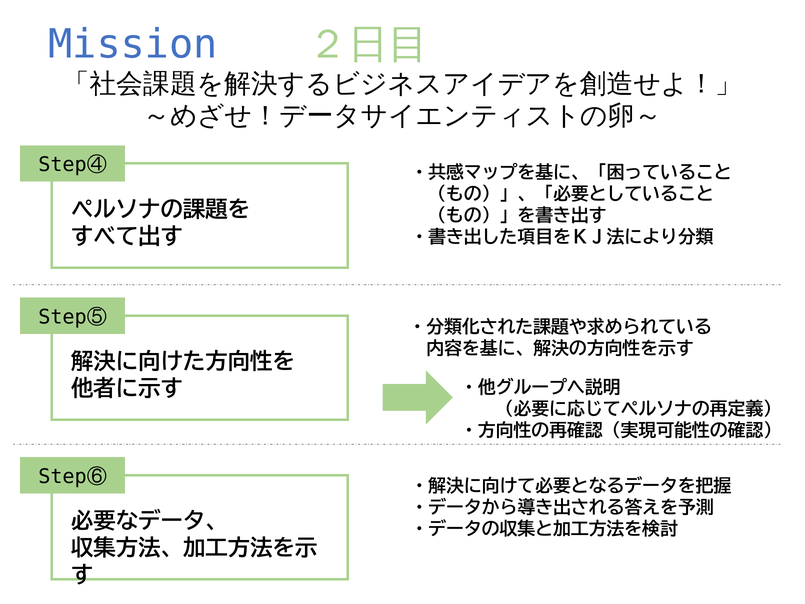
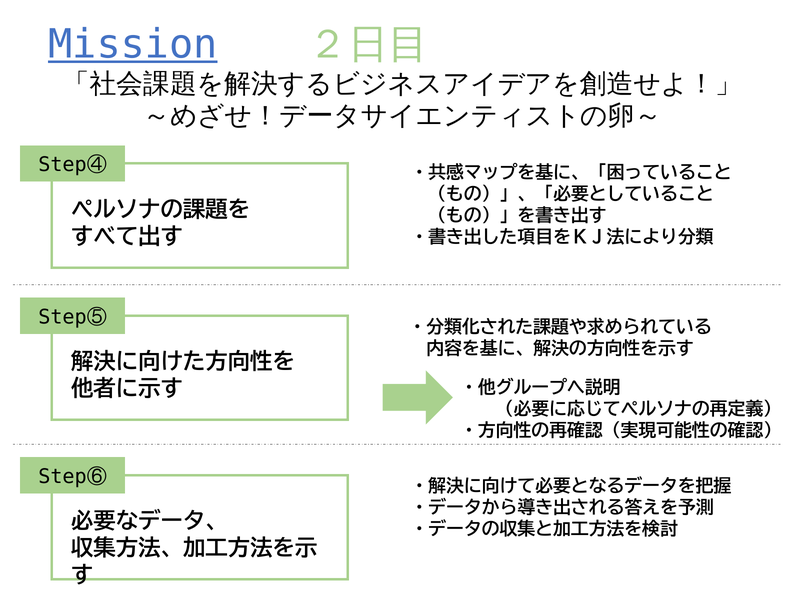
Mission underline: none -> present
